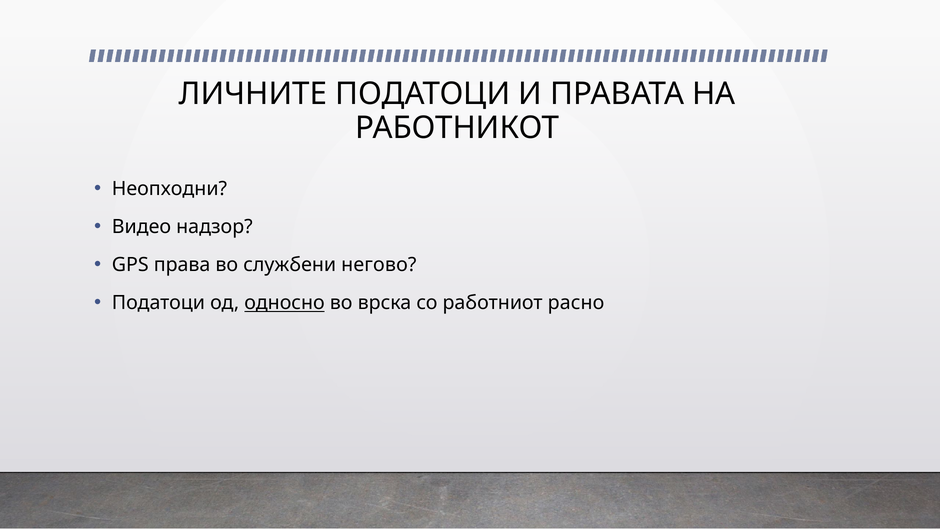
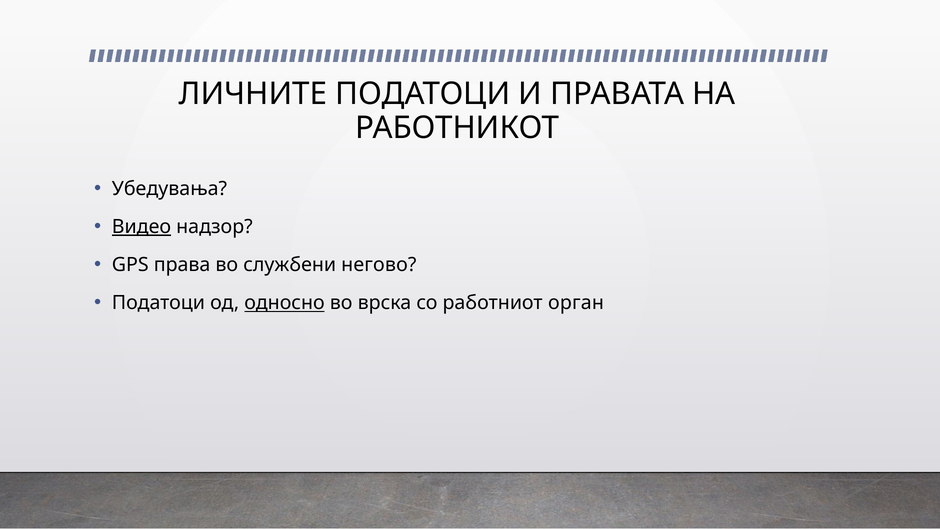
Неопходни: Неопходни -> Убедувања
Видео underline: none -> present
расно: расно -> орган
